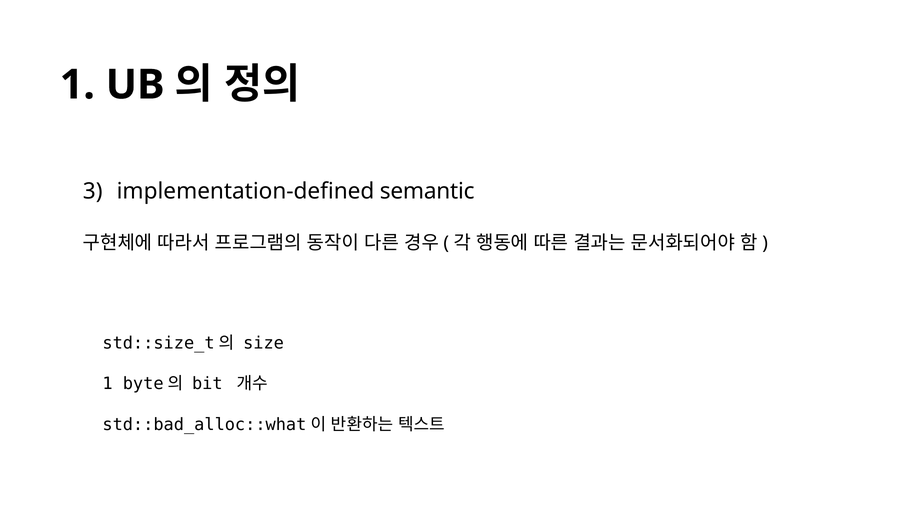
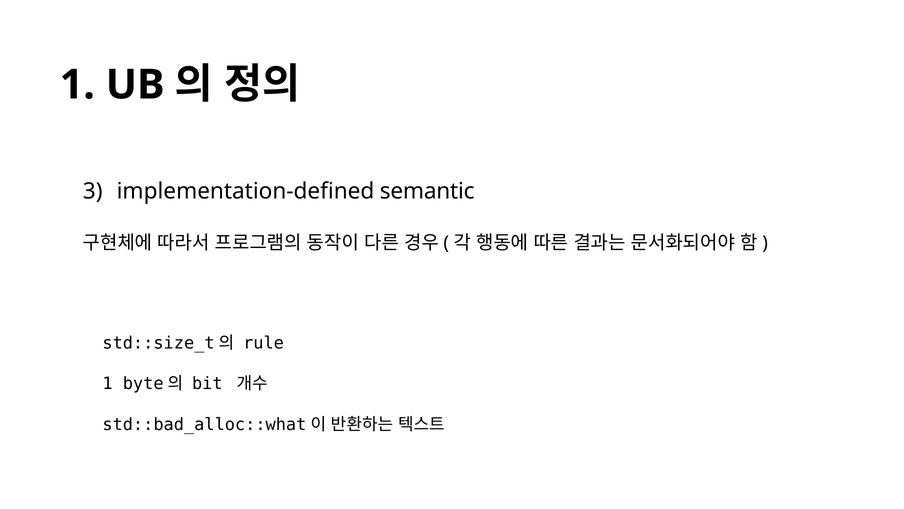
size: size -> rule
